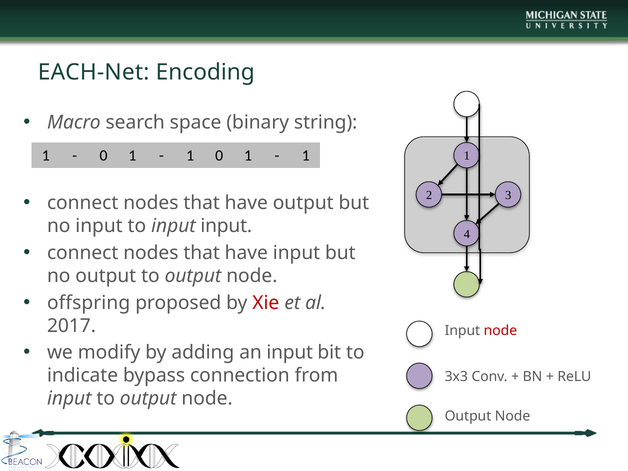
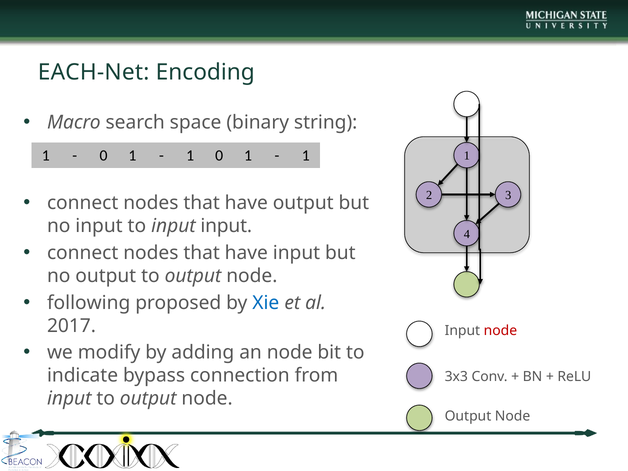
offspring: offspring -> following
Xie colour: red -> blue
an input: input -> node
